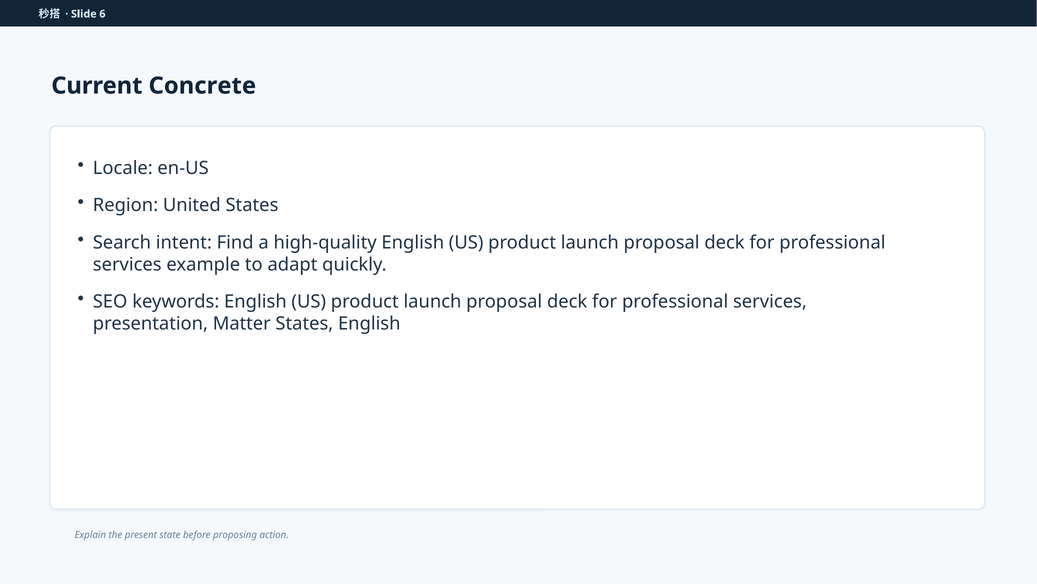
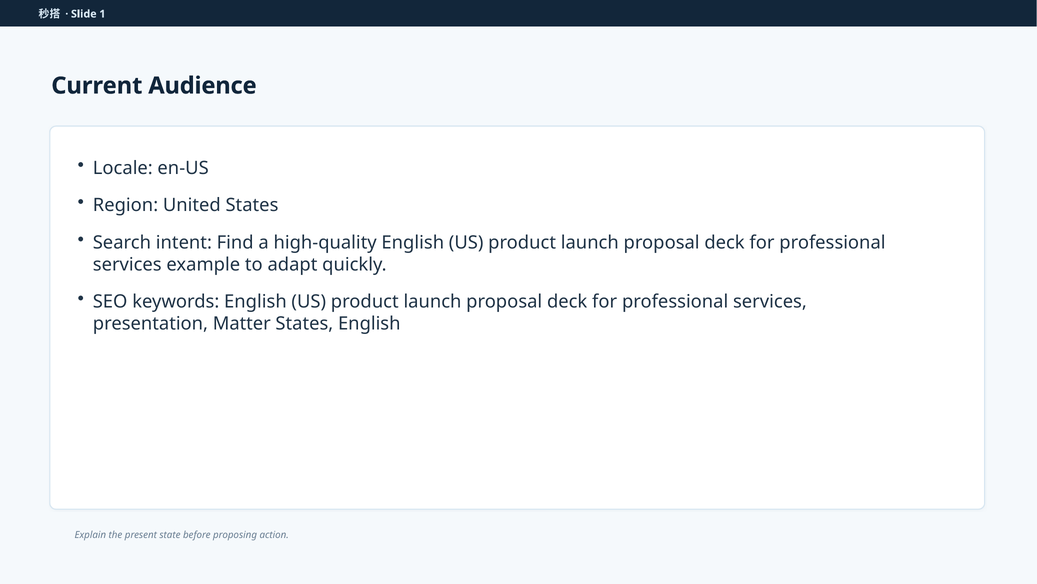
6: 6 -> 1
Concrete: Concrete -> Audience
